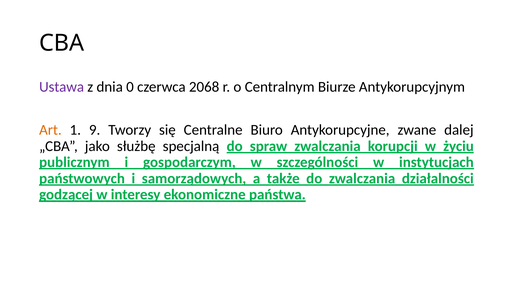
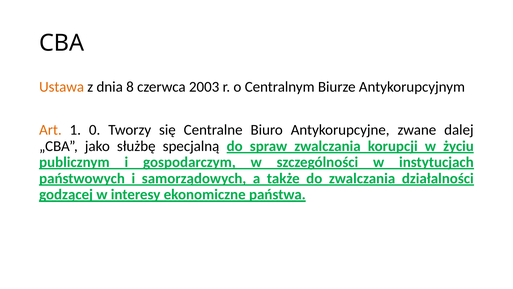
Ustawa colour: purple -> orange
0: 0 -> 8
2068: 2068 -> 2003
9: 9 -> 0
